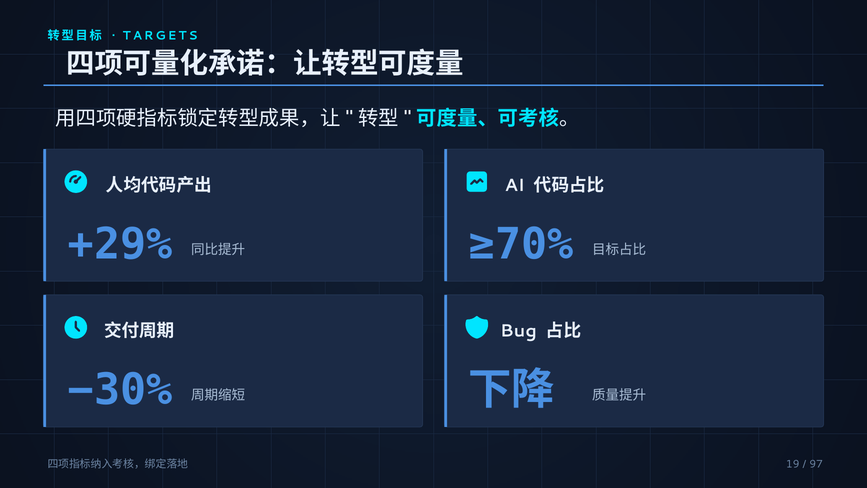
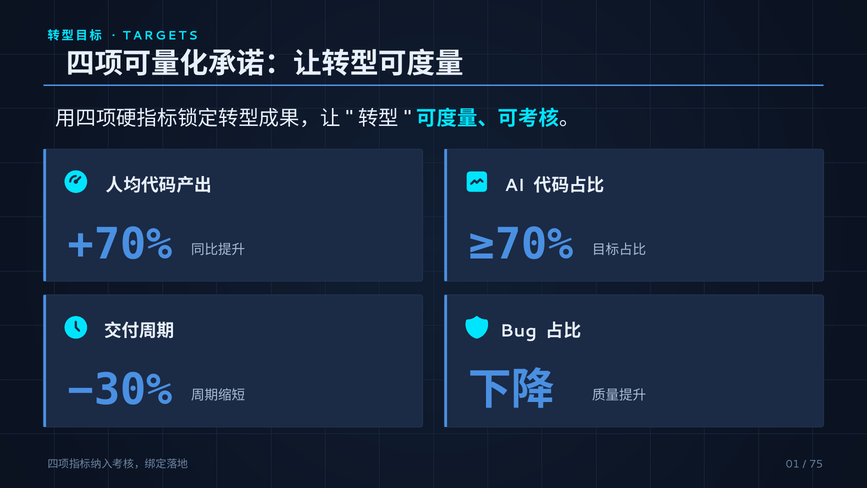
+29%: +29% -> +70%
19: 19 -> 01
97: 97 -> 75
